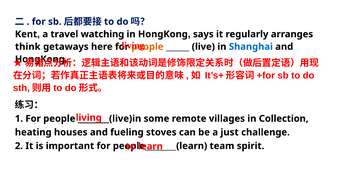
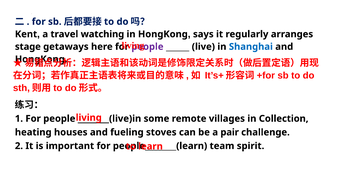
think: think -> stage
people at (147, 47) colour: orange -> purple
just: just -> pair
